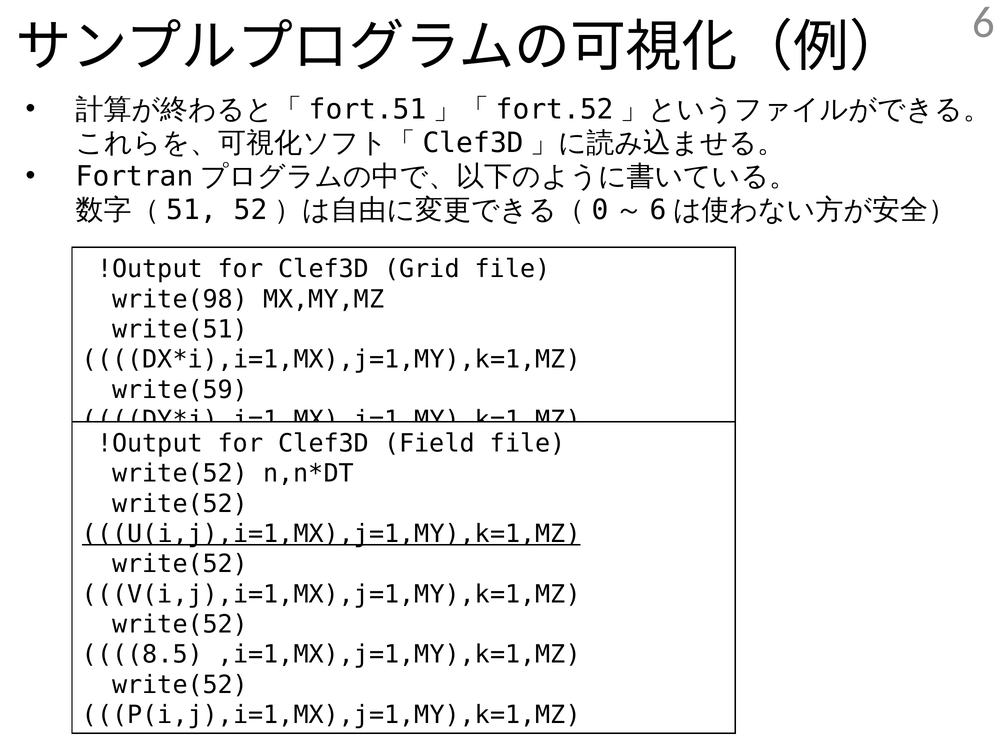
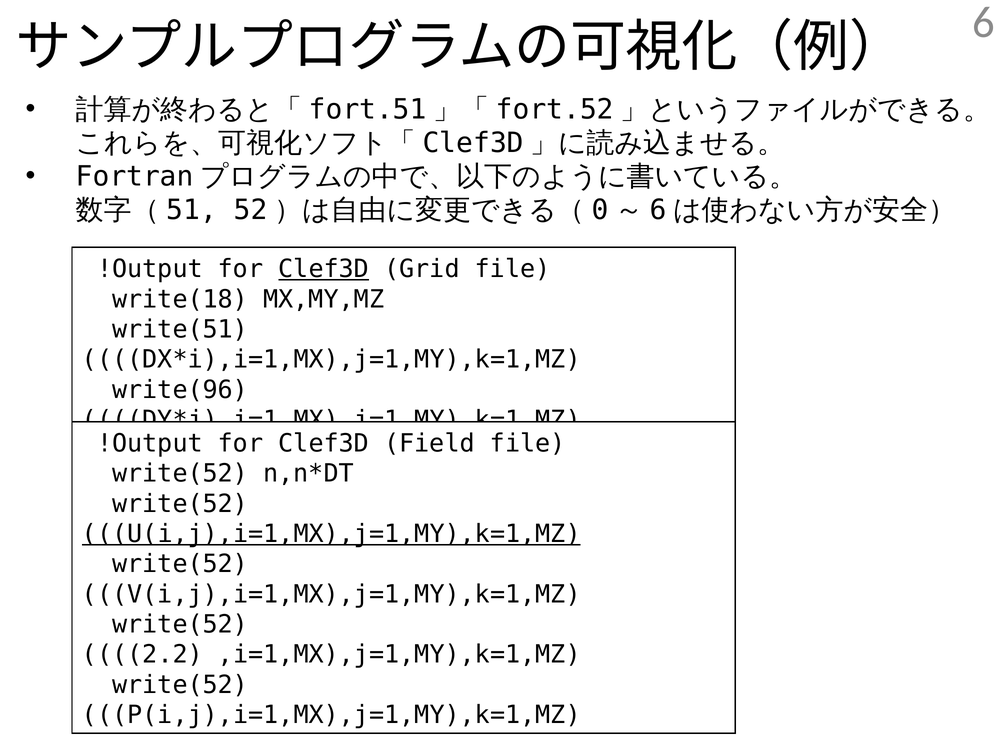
Clef3D at (324, 269) underline: none -> present
write(98: write(98 -> write(18
write(59: write(59 -> write(96
8.5: 8.5 -> 2.2
